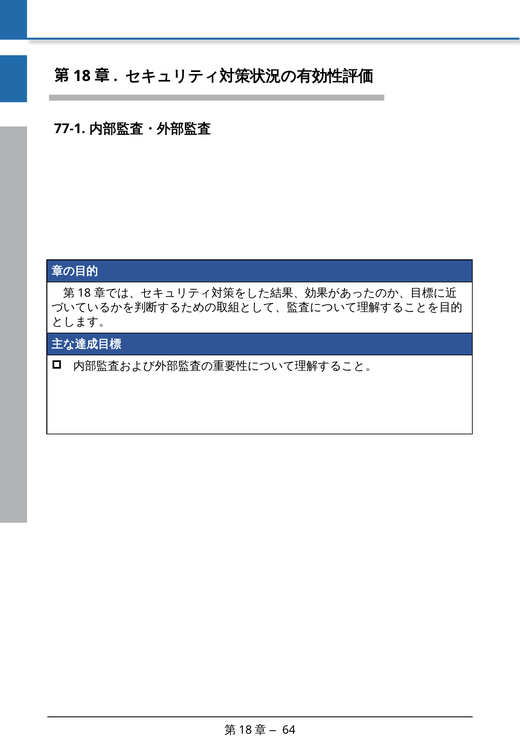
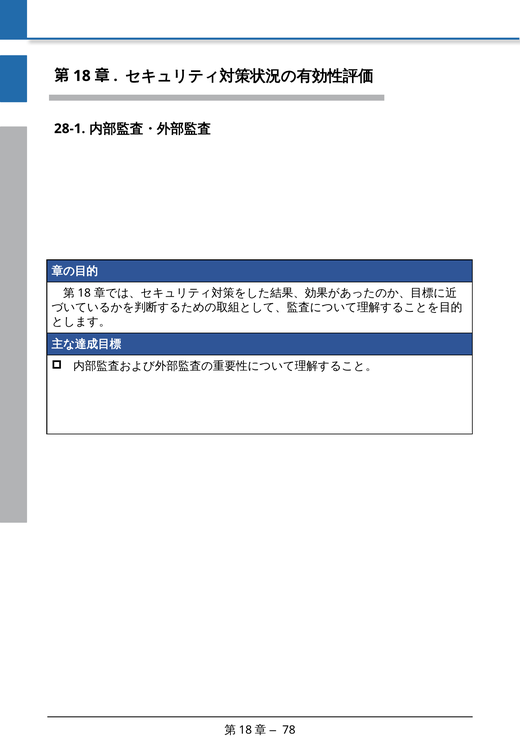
77-1: 77-1 -> 28-1
64: 64 -> 78
